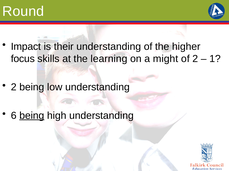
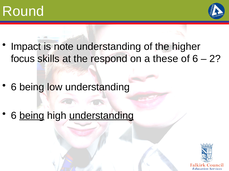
their: their -> note
learning: learning -> respond
might: might -> these
of 2: 2 -> 6
1: 1 -> 2
2 at (14, 88): 2 -> 6
understanding at (101, 116) underline: none -> present
